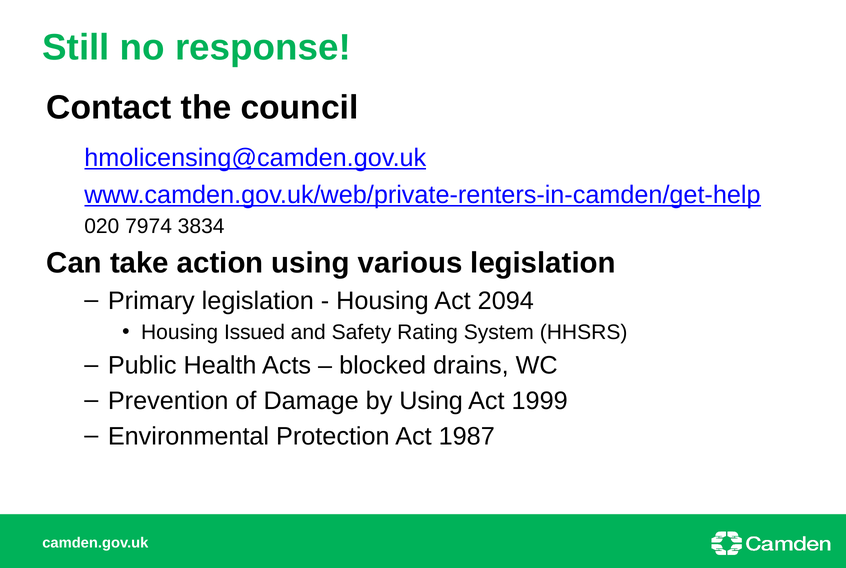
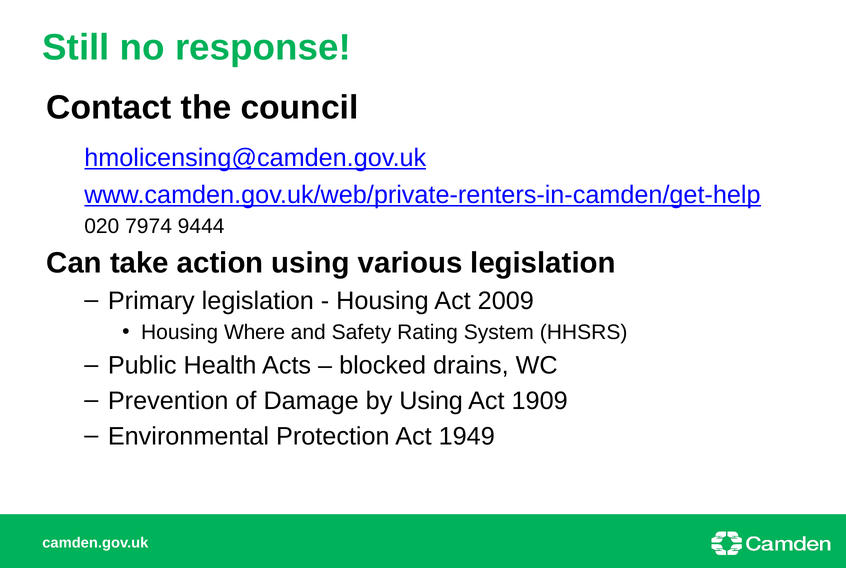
3834: 3834 -> 9444
2094: 2094 -> 2009
Issued: Issued -> Where
1999: 1999 -> 1909
1987: 1987 -> 1949
